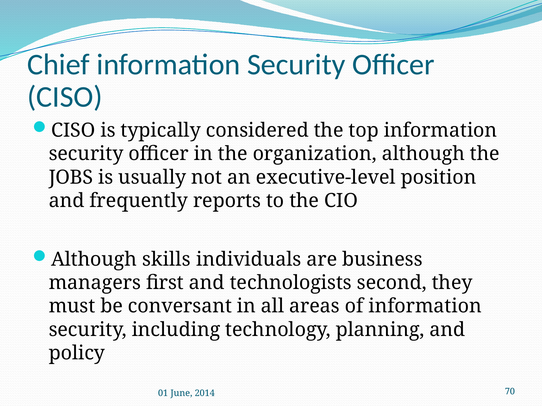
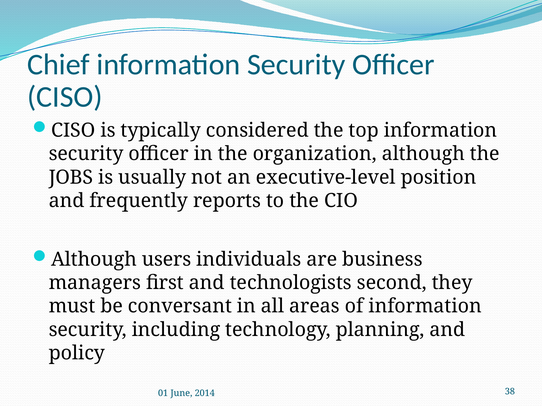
skills: skills -> users
70: 70 -> 38
